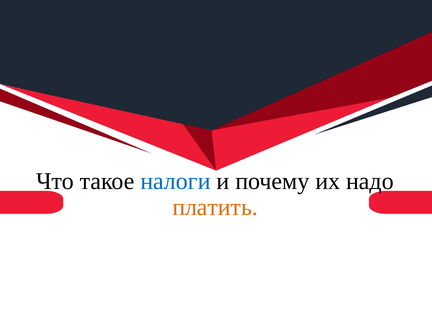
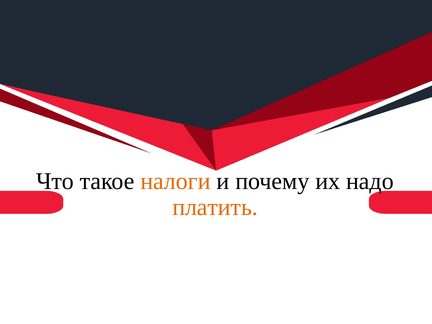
налоги colour: blue -> orange
